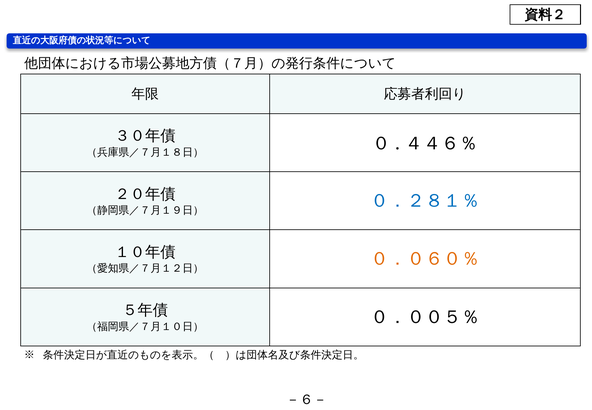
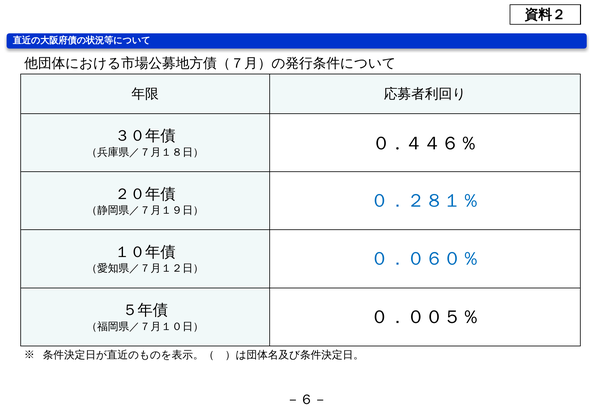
０．０６０％ colour: orange -> blue
